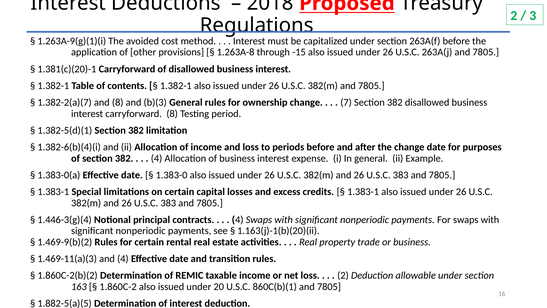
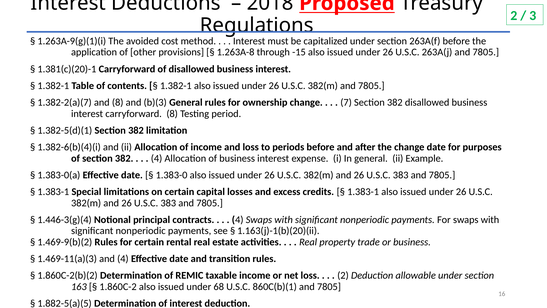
20: 20 -> 68
